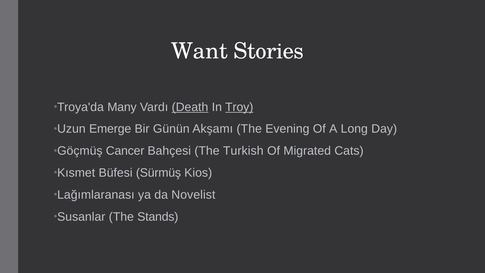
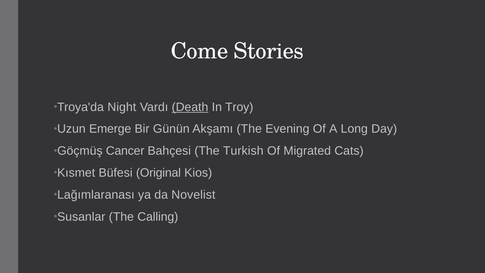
Want: Want -> Come
Many: Many -> Night
Troy underline: present -> none
Sürmüş: Sürmüş -> Original
Stands: Stands -> Calling
